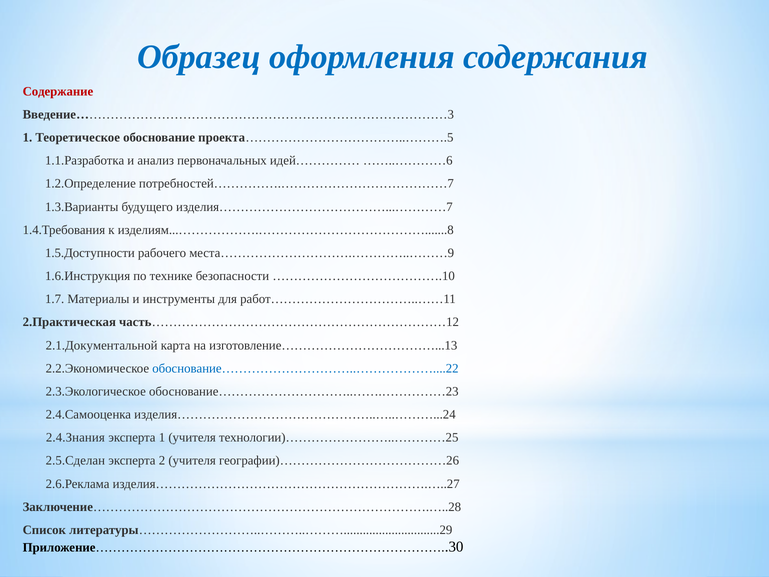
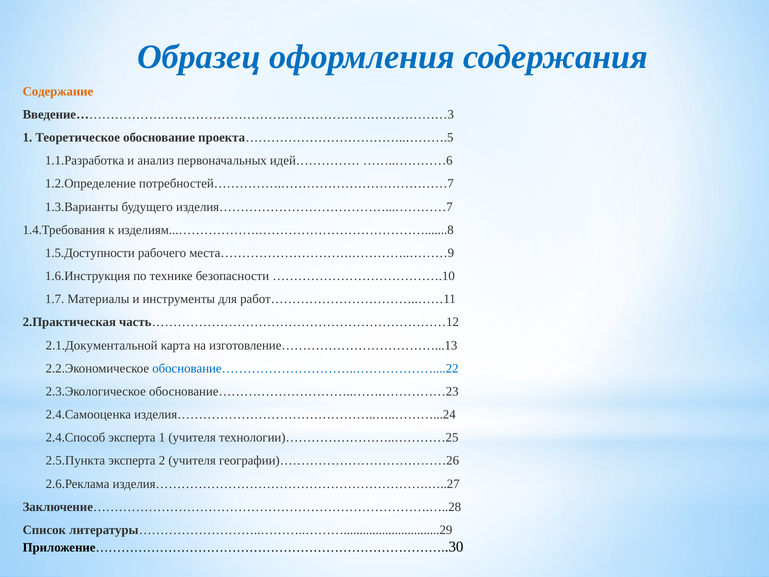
Содержание colour: red -> orange
2.4.Знания: 2.4.Знания -> 2.4.Способ
2.5.Сделан: 2.5.Сделан -> 2.5.Пункта
